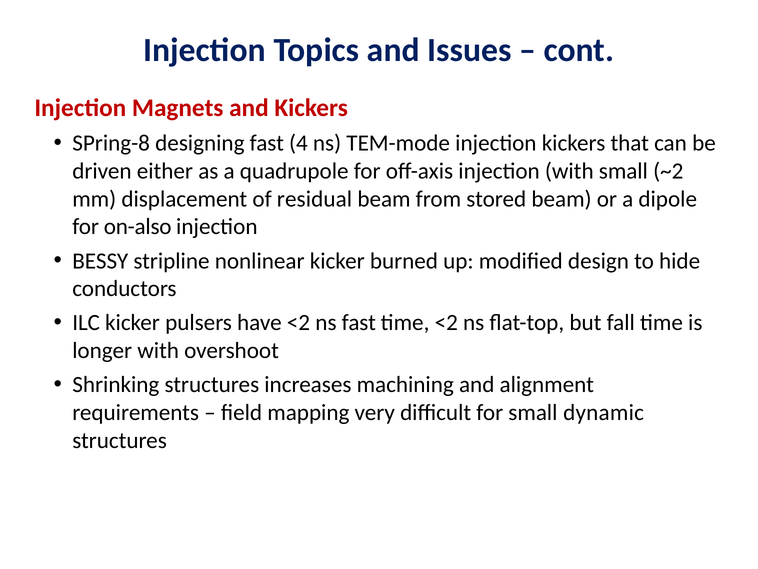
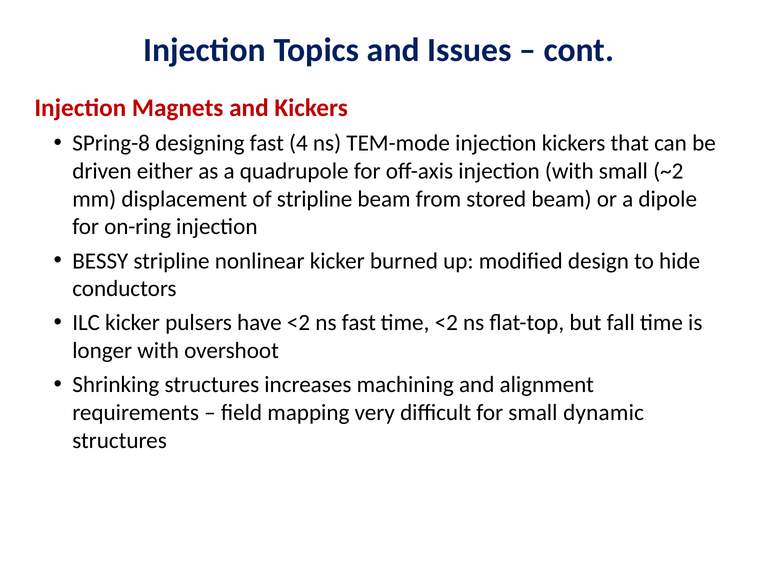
of residual: residual -> stripline
on-also: on-also -> on-ring
